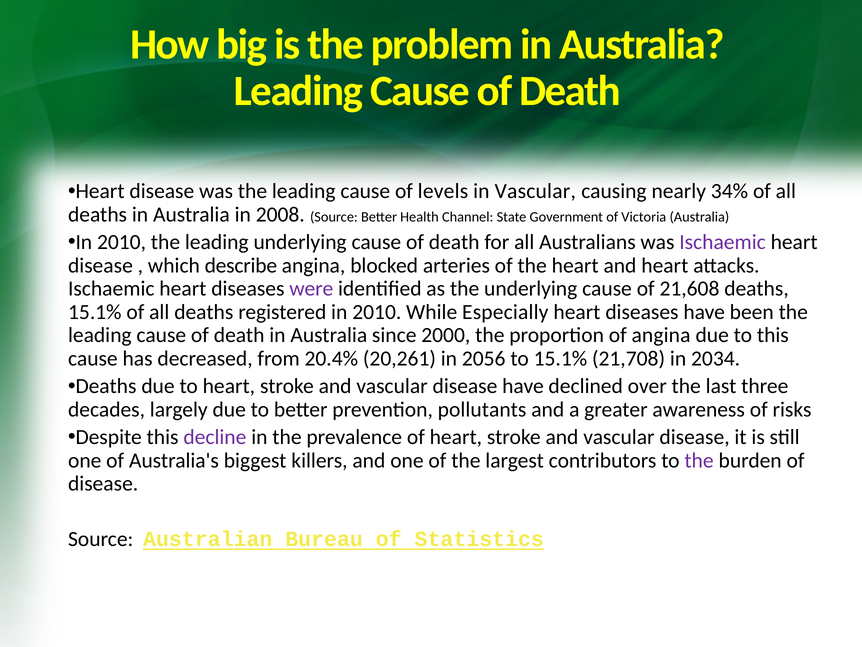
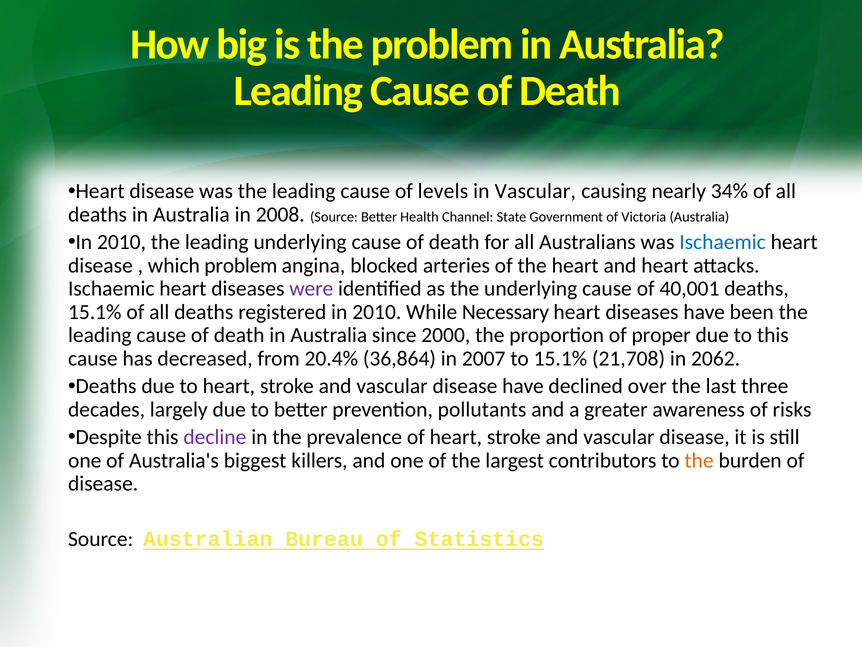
Ischaemic at (723, 242) colour: purple -> blue
which describe: describe -> problem
21,608: 21,608 -> 40,001
Especially: Especially -> Necessary
of angina: angina -> proper
20,261: 20,261 -> 36,864
2056: 2056 -> 2007
2034: 2034 -> 2062
the at (699, 460) colour: purple -> orange
